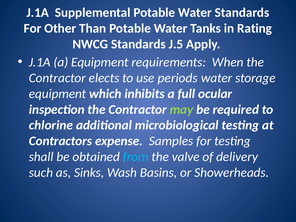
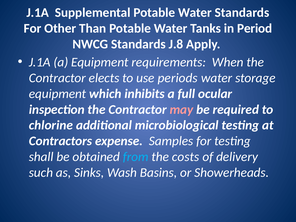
Rating: Rating -> Period
J.5: J.5 -> J.8
may colour: light green -> pink
valve: valve -> costs
